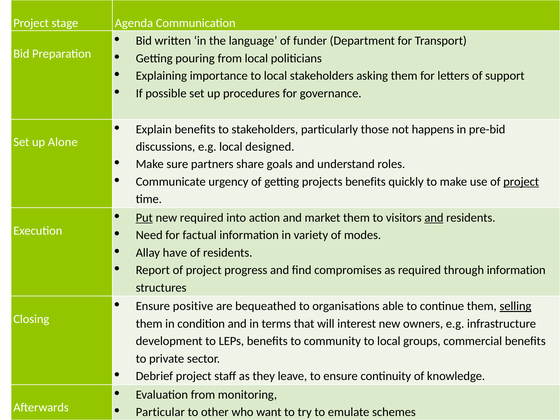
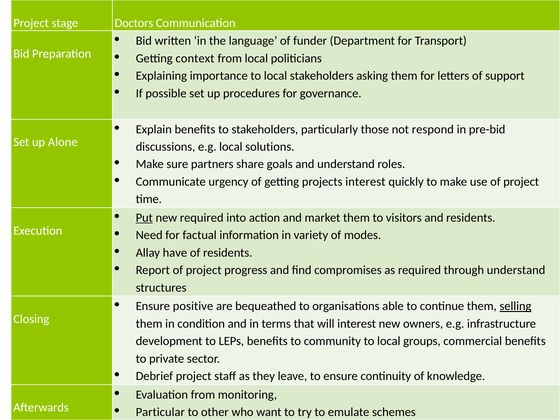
Agenda: Agenda -> Doctors
pouring: pouring -> context
happens: happens -> respond
designed: designed -> solutions
projects benefits: benefits -> interest
project at (521, 182) underline: present -> none
and at (434, 218) underline: present -> none
through information: information -> understand
